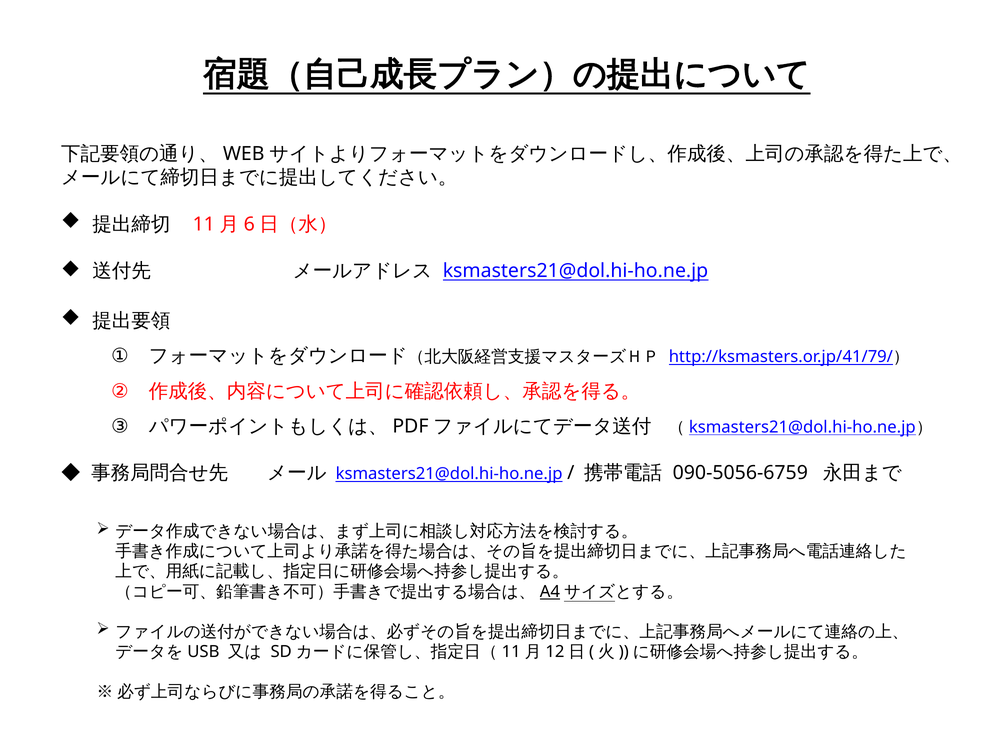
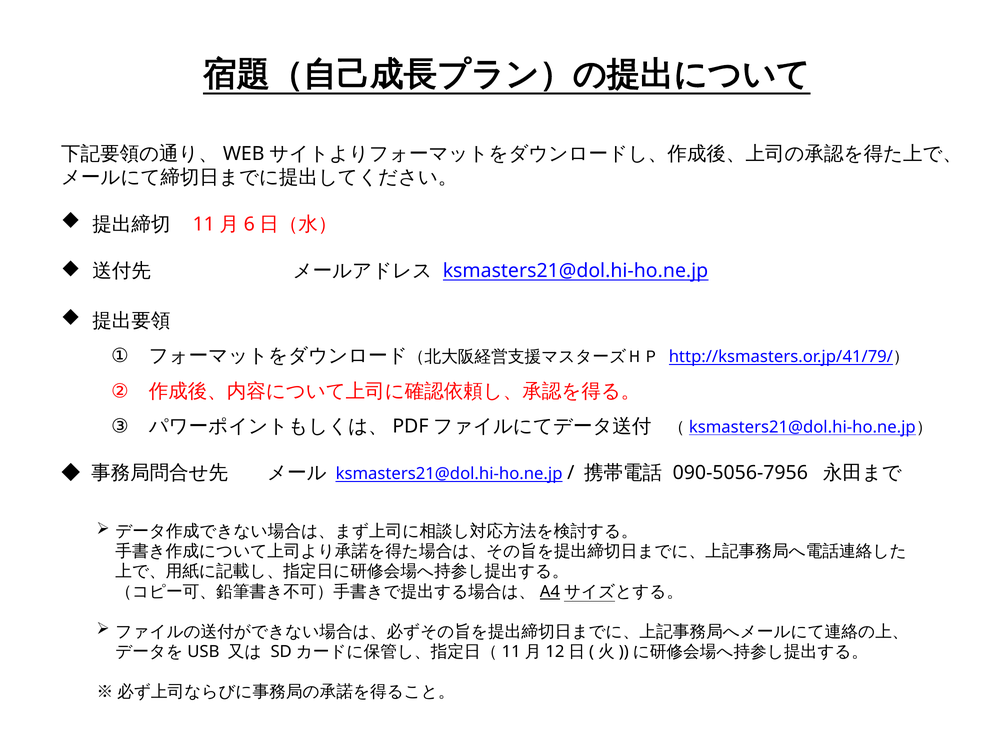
090-5056-6759: 090-5056-6759 -> 090-5056-7956
